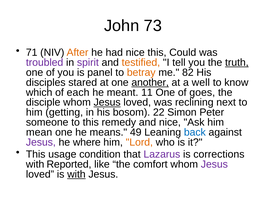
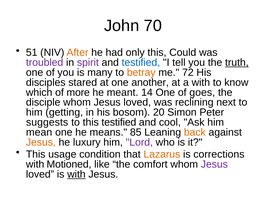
73: 73 -> 70
71: 71 -> 51
had nice: nice -> only
testified at (141, 62) colour: orange -> blue
panel: panel -> many
82: 82 -> 72
another underline: present -> none
a well: well -> with
each: each -> more
11: 11 -> 14
Jesus at (107, 102) underline: present -> none
22: 22 -> 20
someone: someone -> suggests
this remedy: remedy -> testified
and nice: nice -> cool
49: 49 -> 85
back colour: blue -> orange
Jesus at (41, 142) colour: purple -> orange
where: where -> luxury
Lord colour: orange -> purple
Lazarus colour: purple -> orange
Reported: Reported -> Motioned
